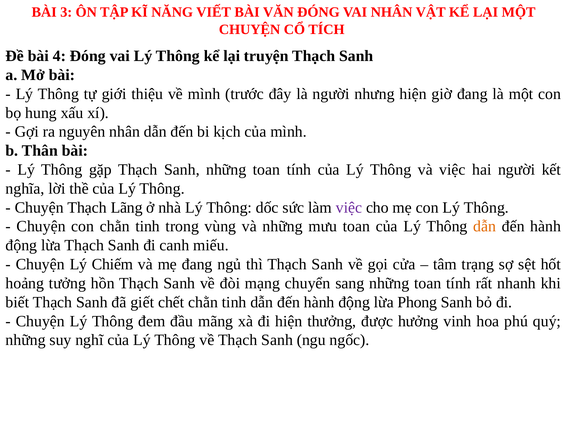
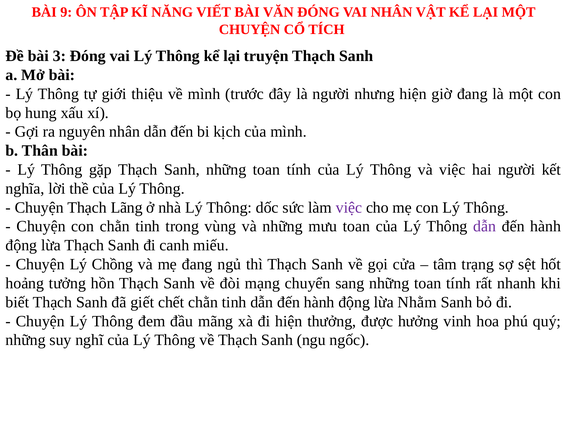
3: 3 -> 9
4: 4 -> 3
dẫn at (485, 226) colour: orange -> purple
Chiếm: Chiếm -> Chồng
Phong: Phong -> Nhằm
